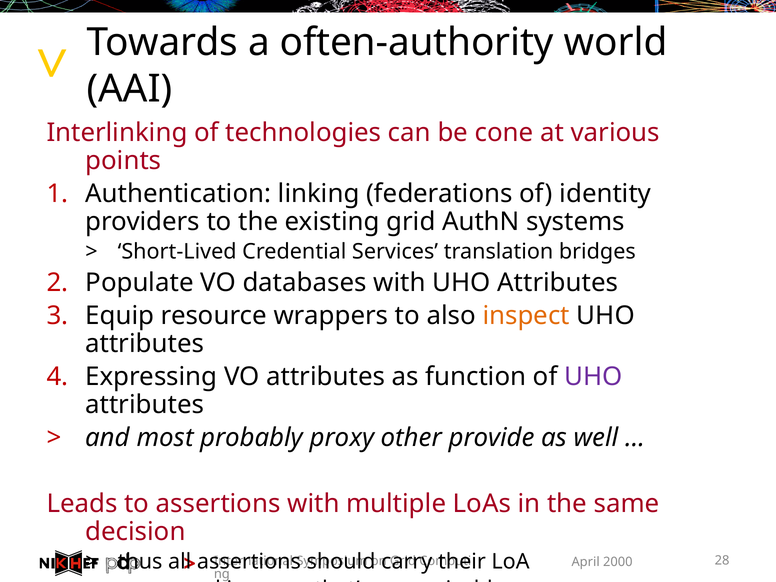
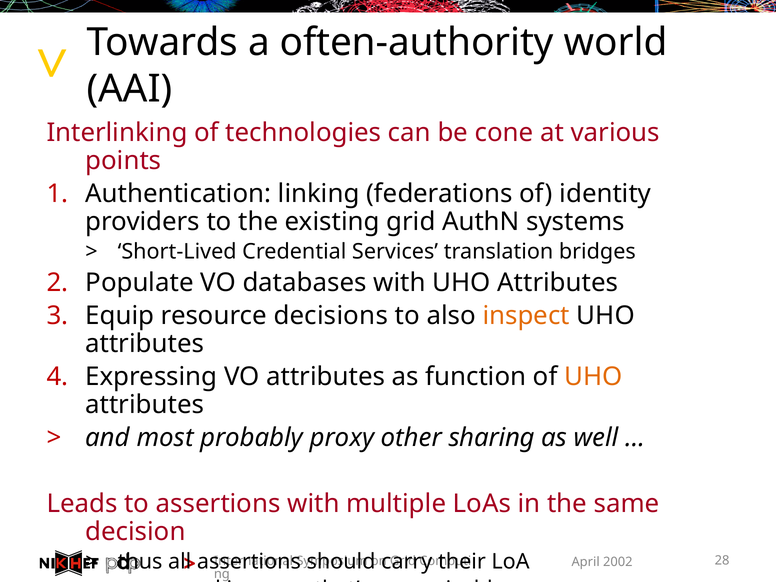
wrappers: wrappers -> decisions
UHO at (593, 377) colour: purple -> orange
provide: provide -> sharing
2000: 2000 -> 2002
